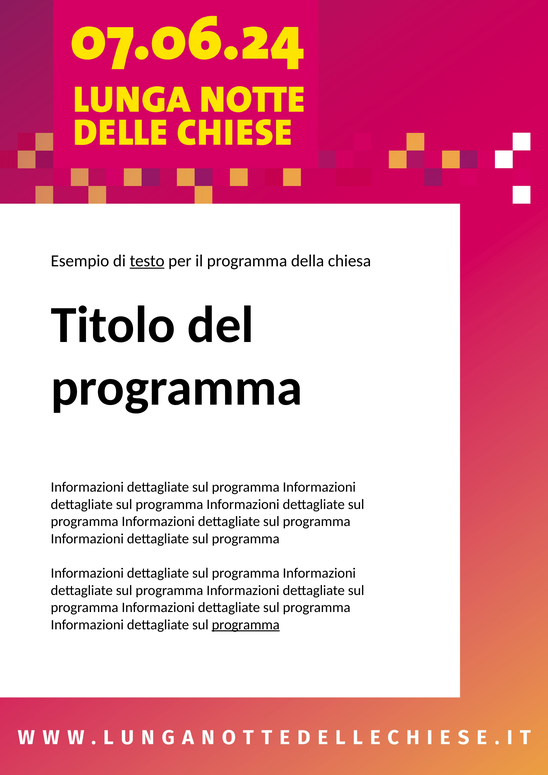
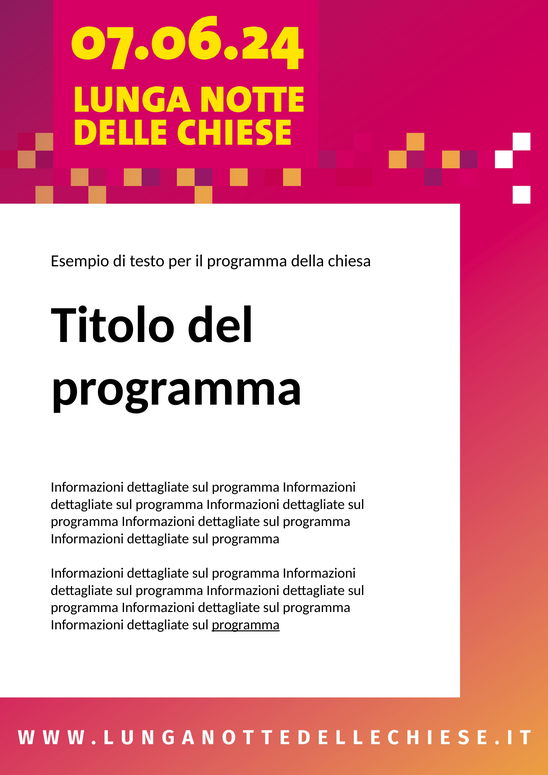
testo underline: present -> none
